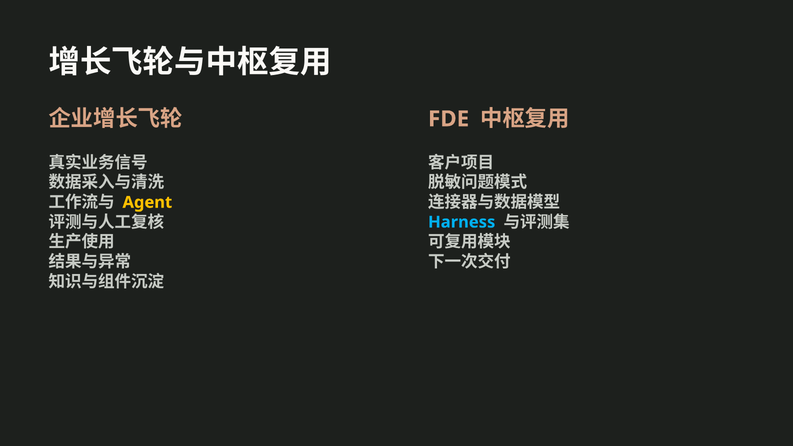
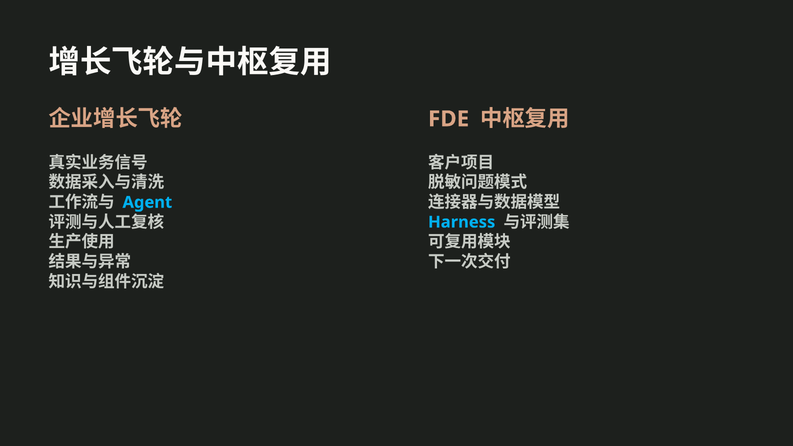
Agent colour: yellow -> light blue
